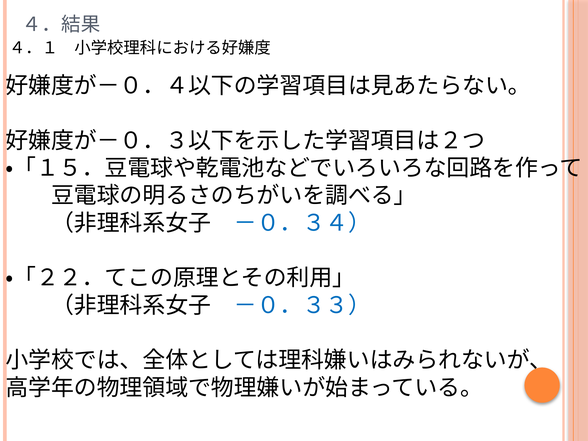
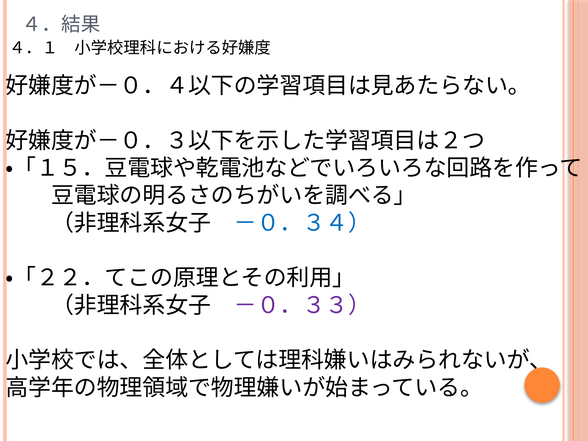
－０．３３） colour: blue -> purple
